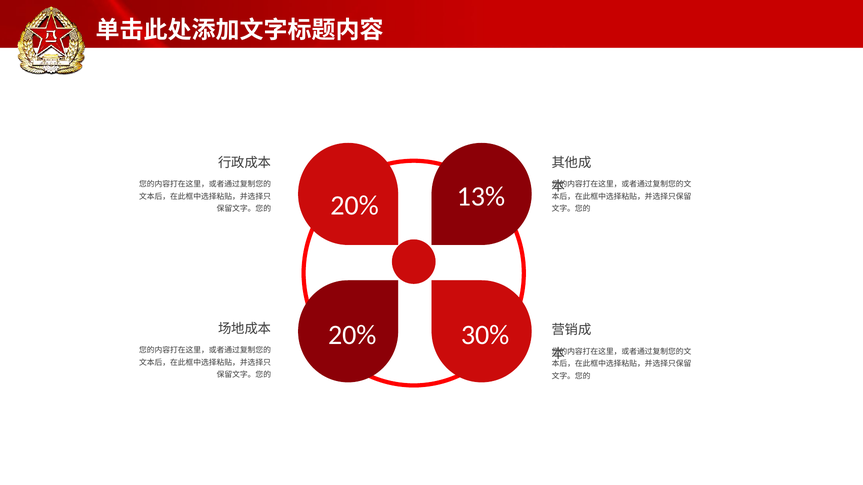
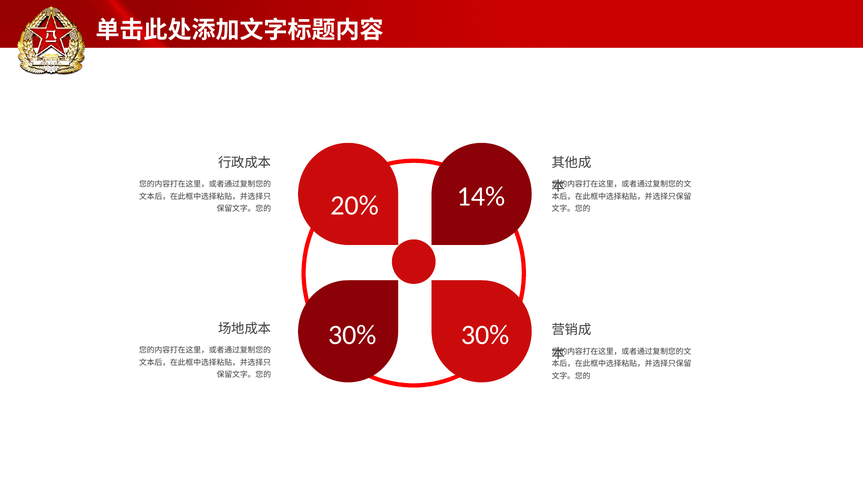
13%: 13% -> 14%
20% at (352, 335): 20% -> 30%
